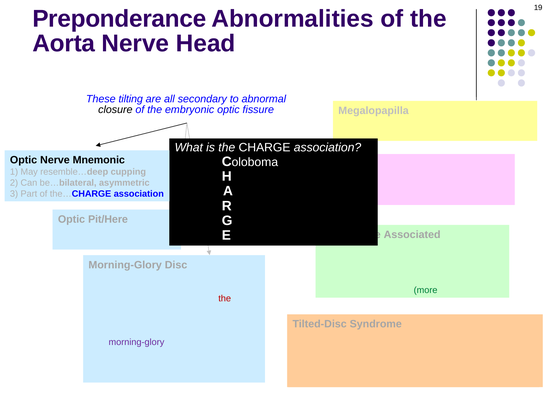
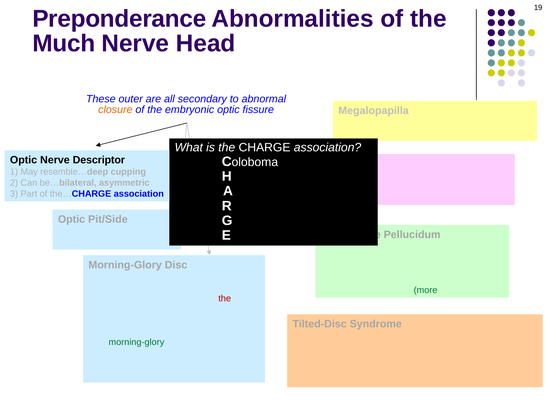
Aorta: Aorta -> Much
tilting: tilting -> outer
closure colour: black -> orange
Mnemonic: Mnemonic -> Descriptor
Pit/Here: Pit/Here -> Pit/Side
Associated at (412, 235): Associated -> Pellucidum
morning-glory at (136, 342) colour: purple -> green
